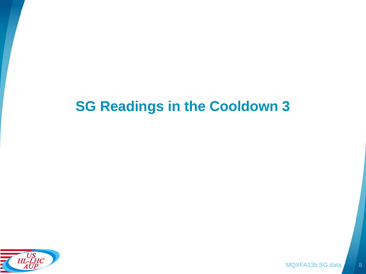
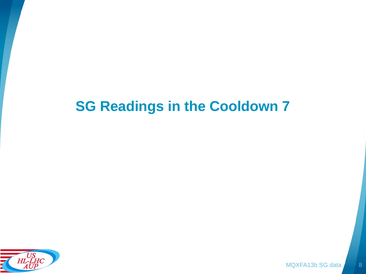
3: 3 -> 7
